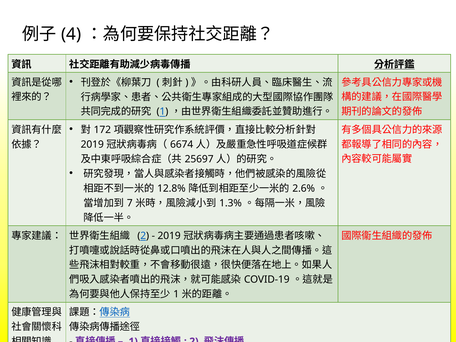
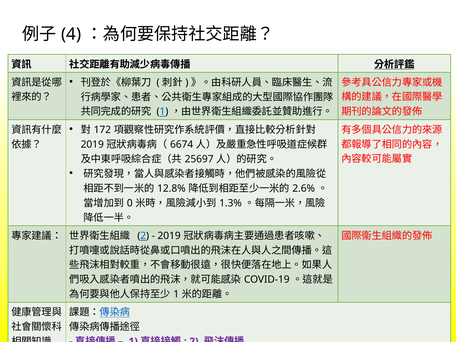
7: 7 -> 0
